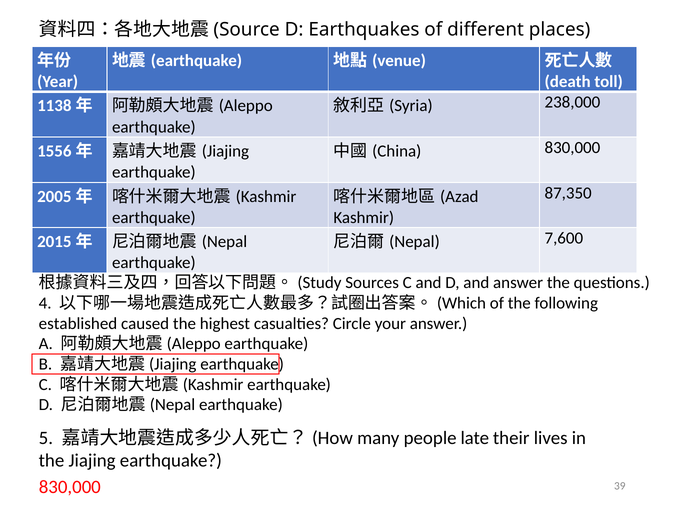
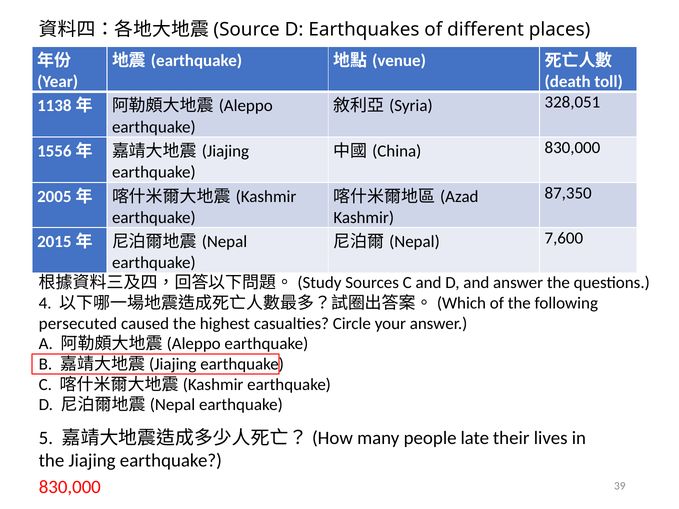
238,000: 238,000 -> 328,051
established: established -> persecuted
